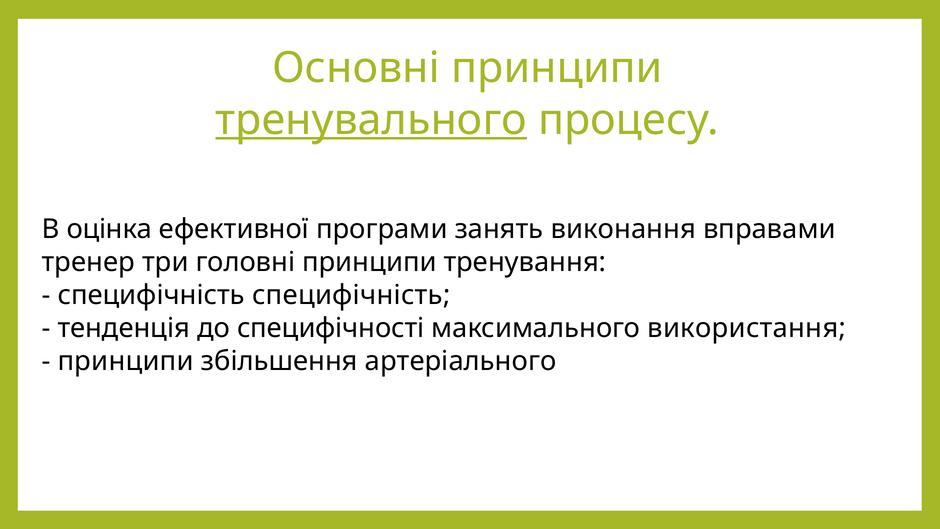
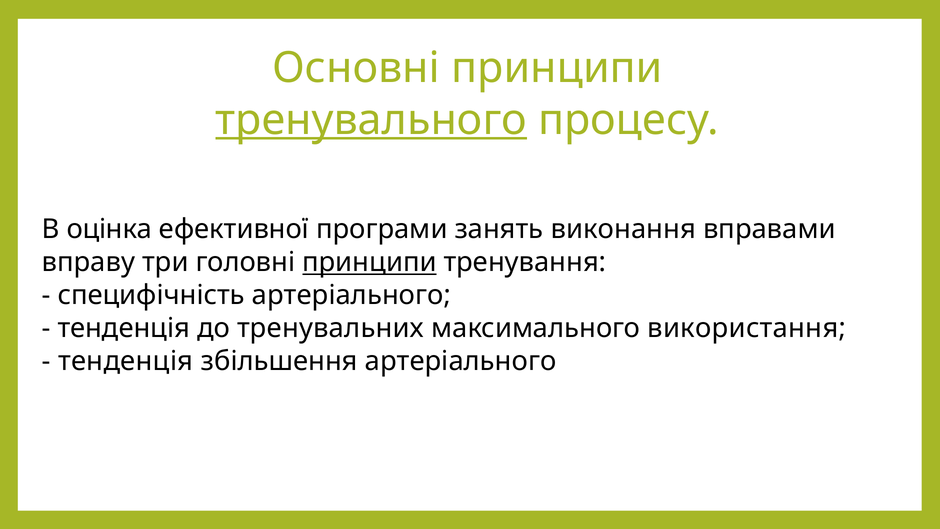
тренер: тренер -> вправу
принципи at (369, 262) underline: none -> present
специфічність специфічність: специфічність -> артеріального
специфічності: специфічності -> тренувальних
принципи at (126, 361): принципи -> тенденція
